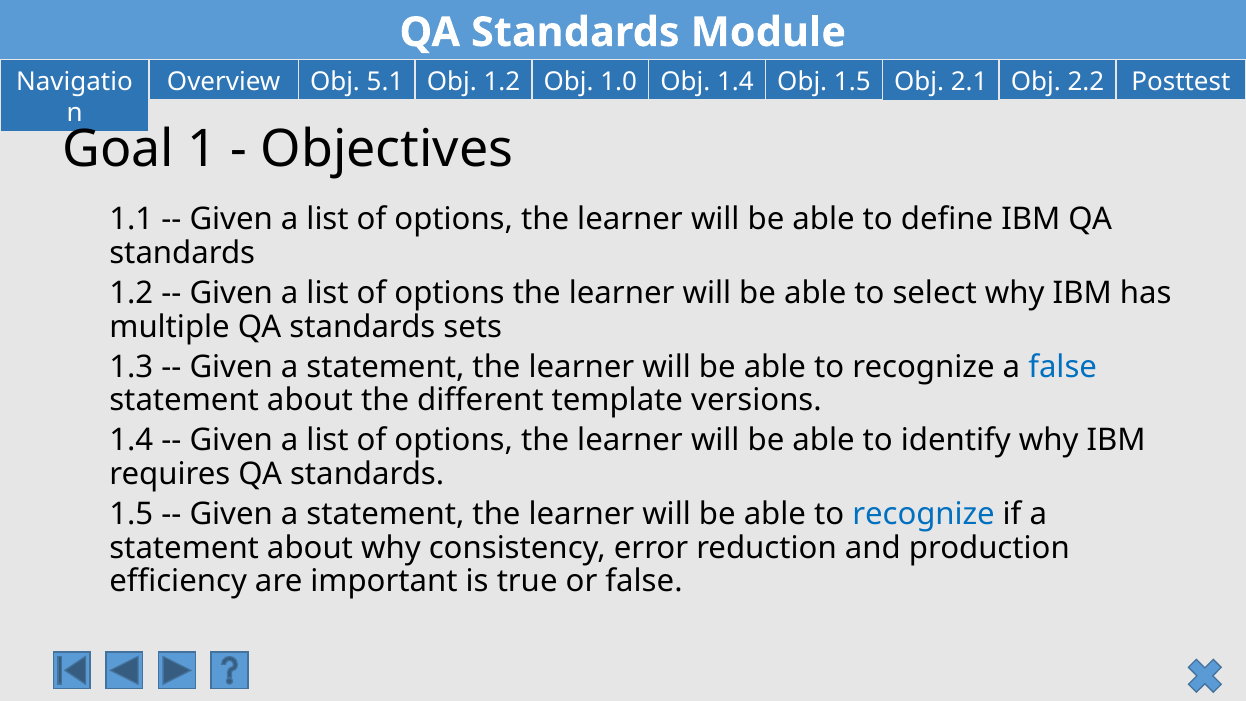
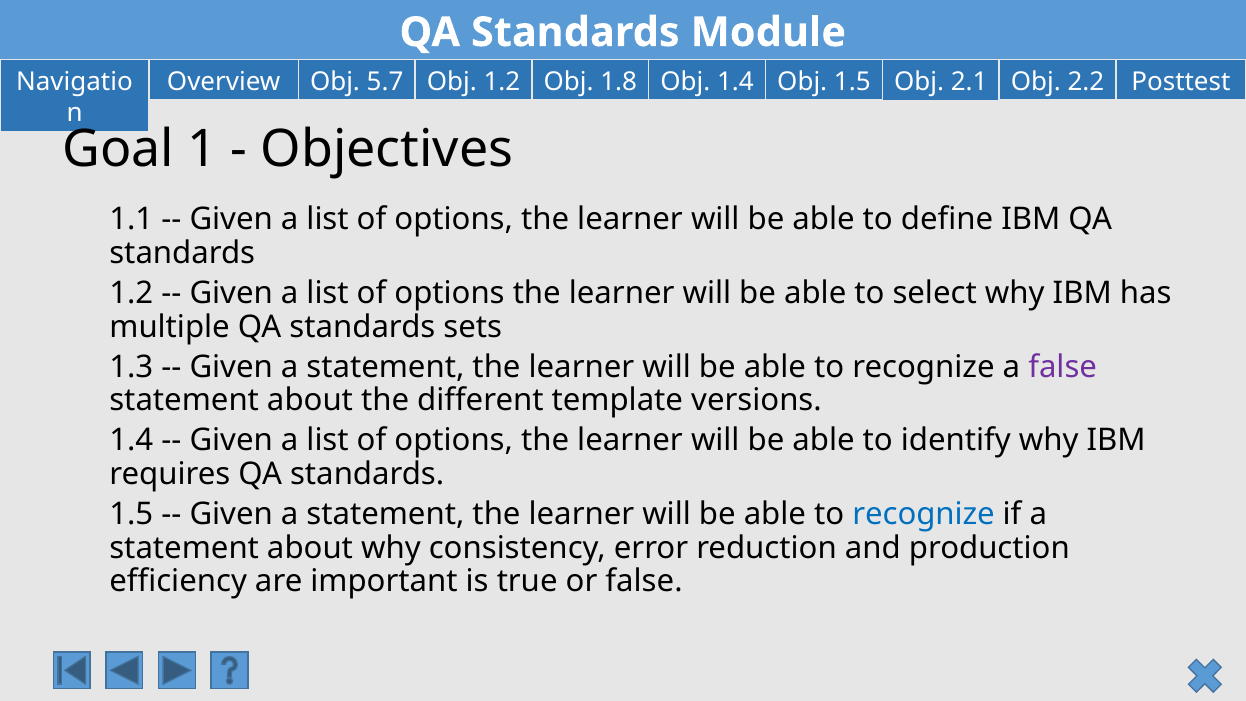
5.1: 5.1 -> 5.7
1.0: 1.0 -> 1.8
false at (1063, 367) colour: blue -> purple
